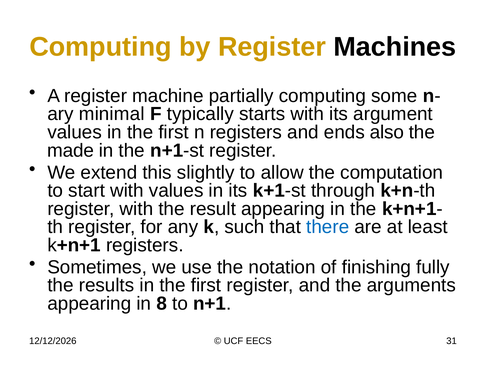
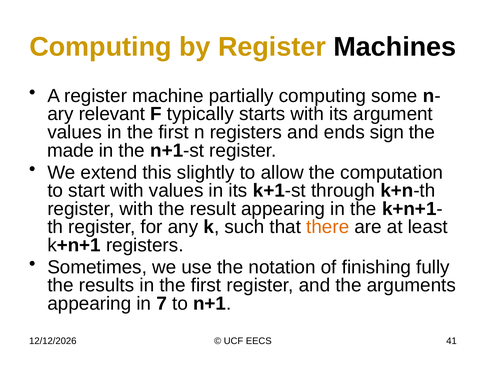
minimal: minimal -> relevant
also: also -> sign
there colour: blue -> orange
8: 8 -> 7
31: 31 -> 41
